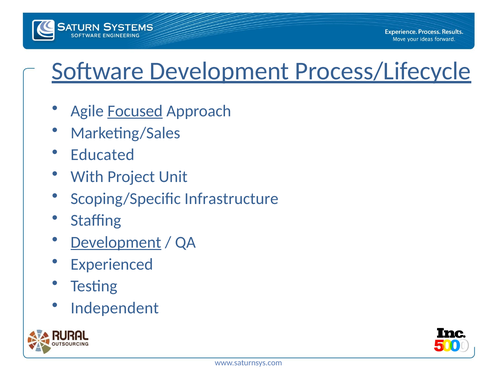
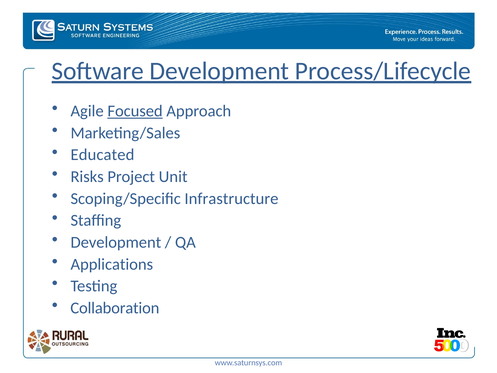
With: With -> Risks
Development at (116, 242) underline: present -> none
Experienced: Experienced -> Applications
Independent: Independent -> Collaboration
